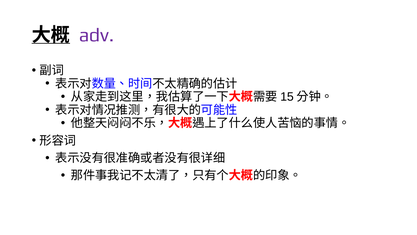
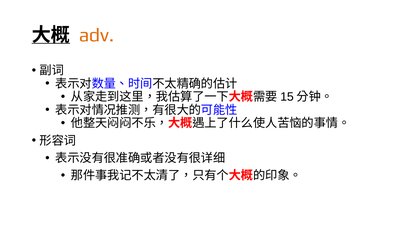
adv colour: purple -> orange
